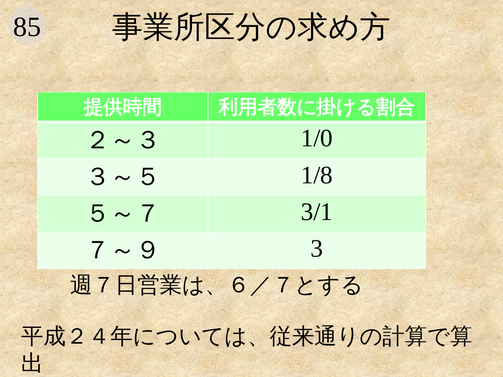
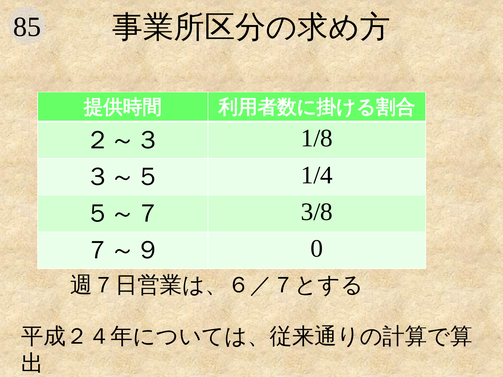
1/0: 1/0 -> 1/8
1/8: 1/8 -> 1/4
3/1: 3/1 -> 3/8
3: 3 -> 0
